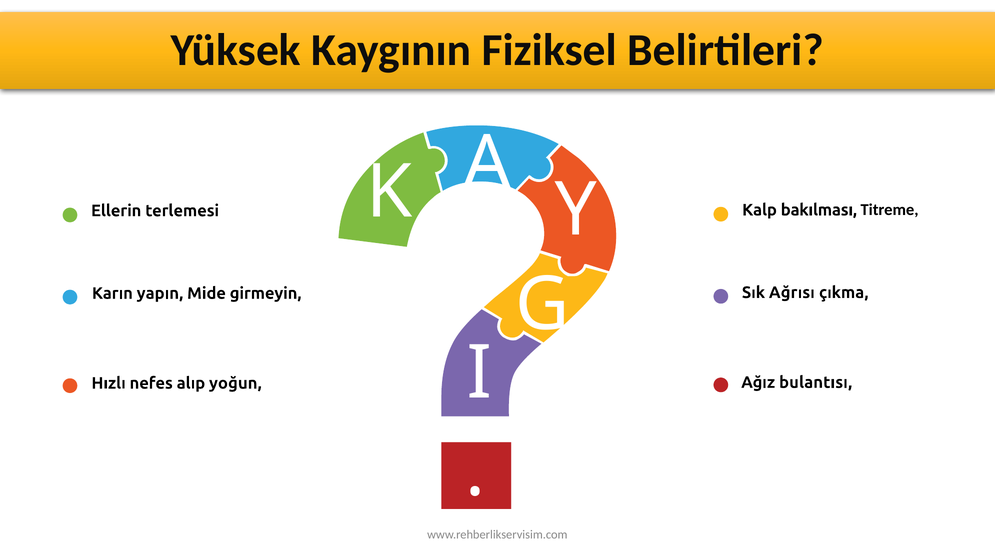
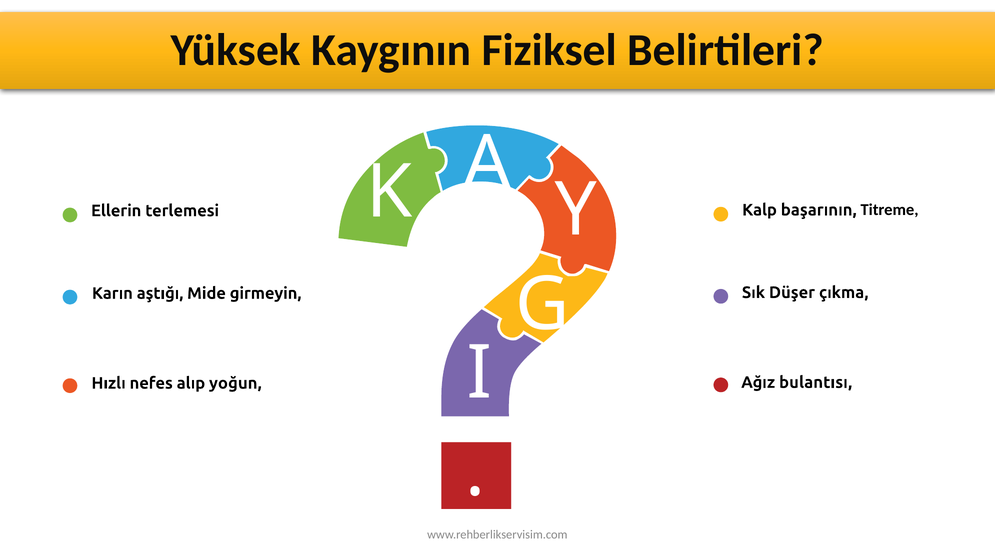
bakılması: bakılması -> başarının
Ağrısı: Ağrısı -> Düşer
yapın: yapın -> aştığı
